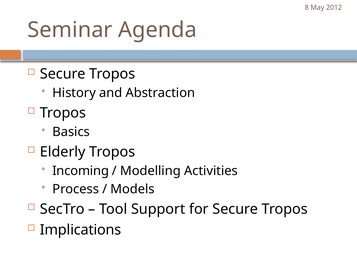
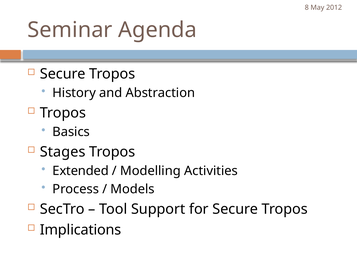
Elderly: Elderly -> Stages
Incoming: Incoming -> Extended
